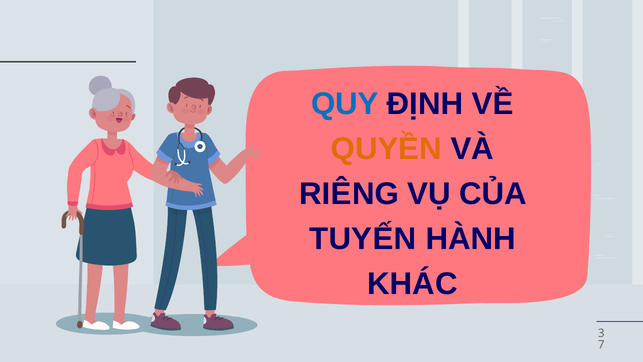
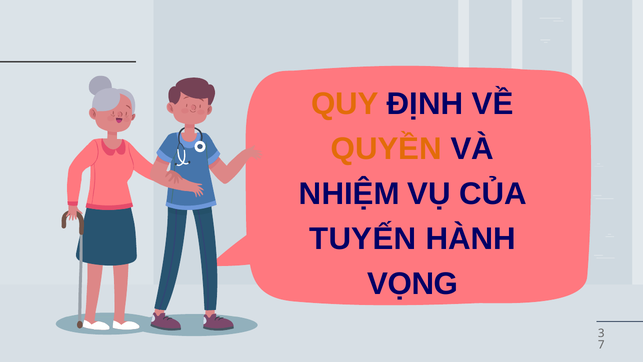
QUY colour: blue -> orange
RIÊNG: RIÊNG -> NHIỆM
KHÁC: KHÁC -> VỌNG
